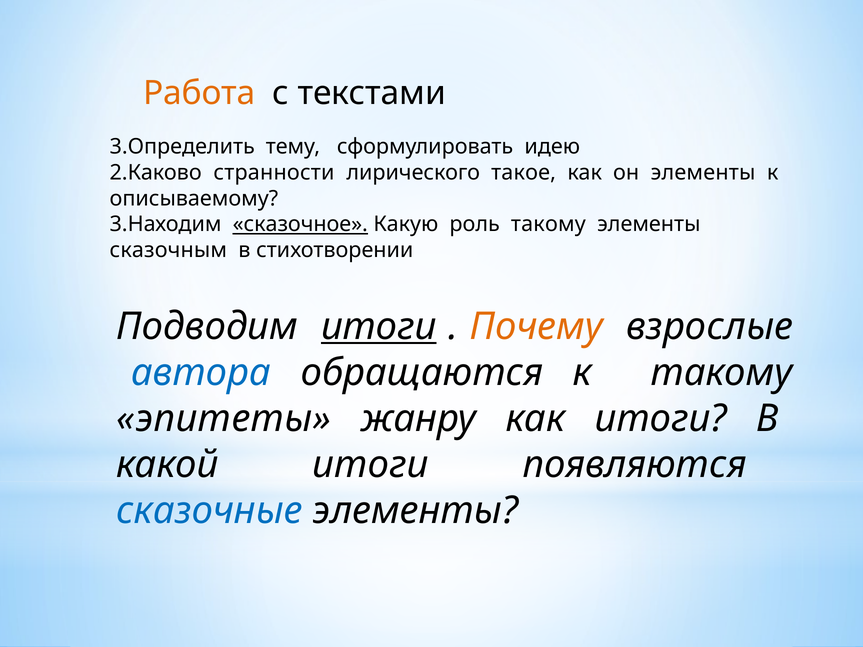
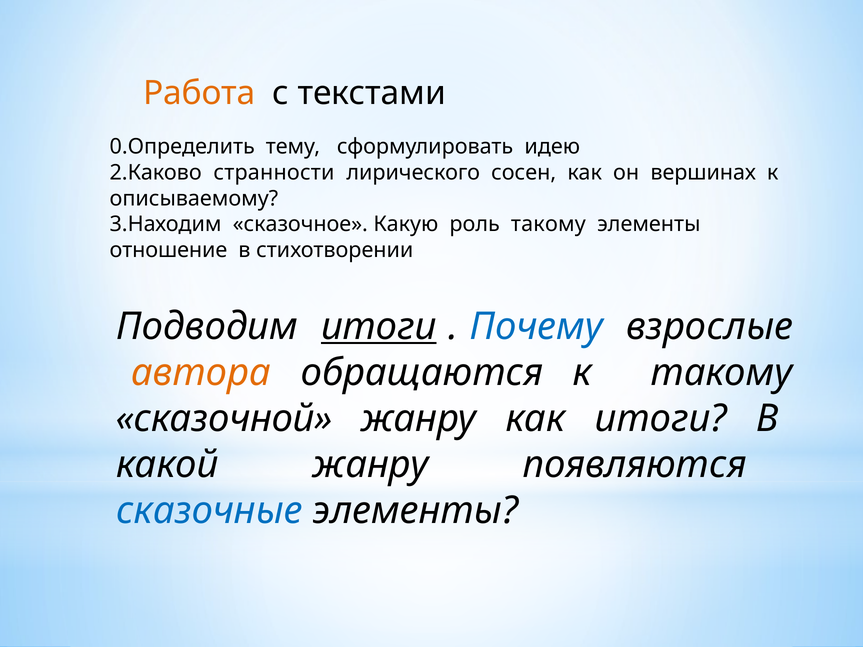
3.Определить: 3.Определить -> 0.Определить
такое: такое -> сосен
он элементы: элементы -> вершинах
сказочное underline: present -> none
сказочным: сказочным -> отношение
Почему colour: orange -> blue
автора colour: blue -> orange
эпитеты: эпитеты -> сказочной
какой итоги: итоги -> жанру
